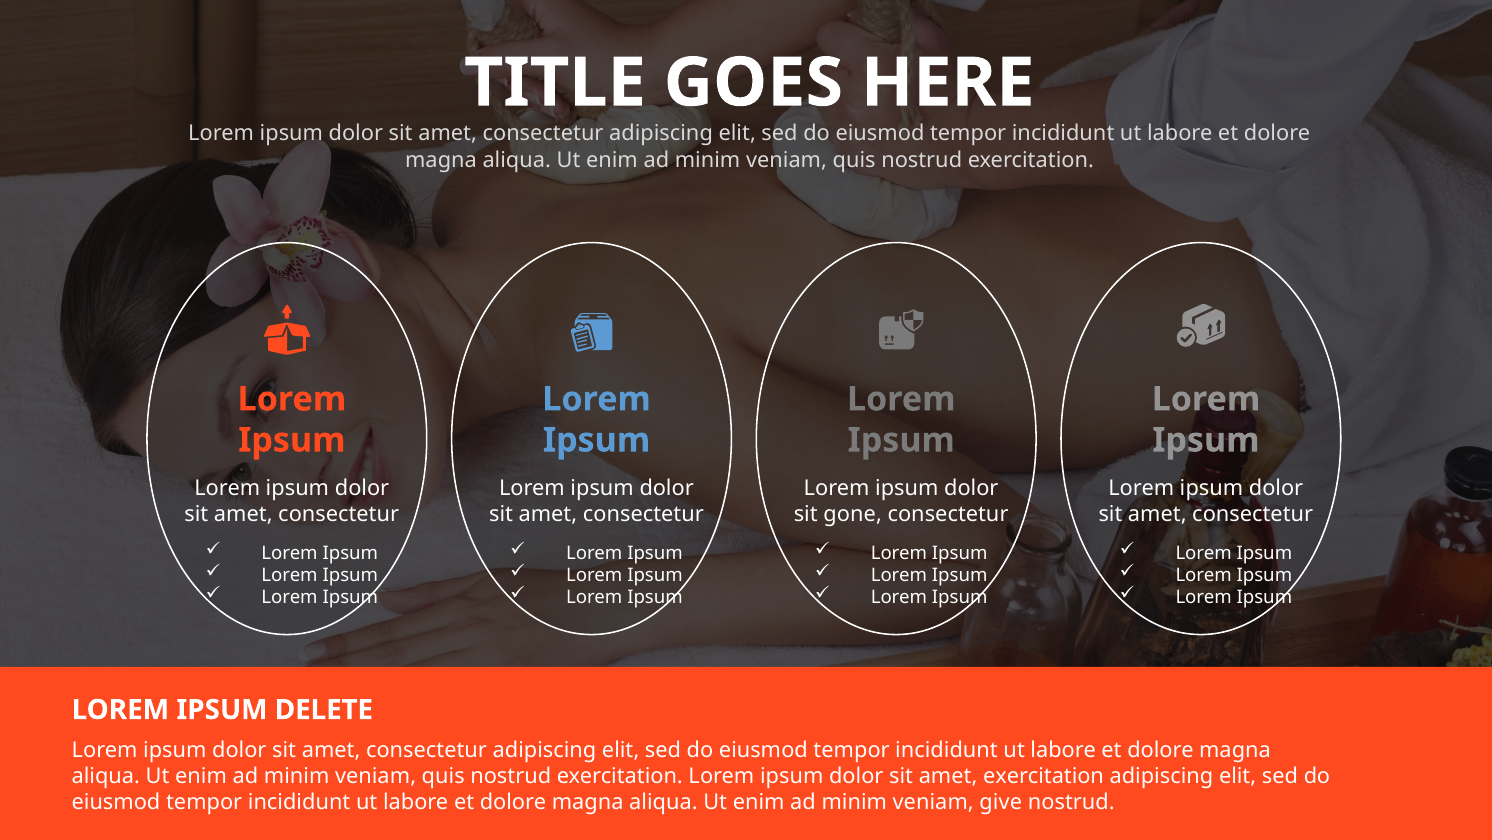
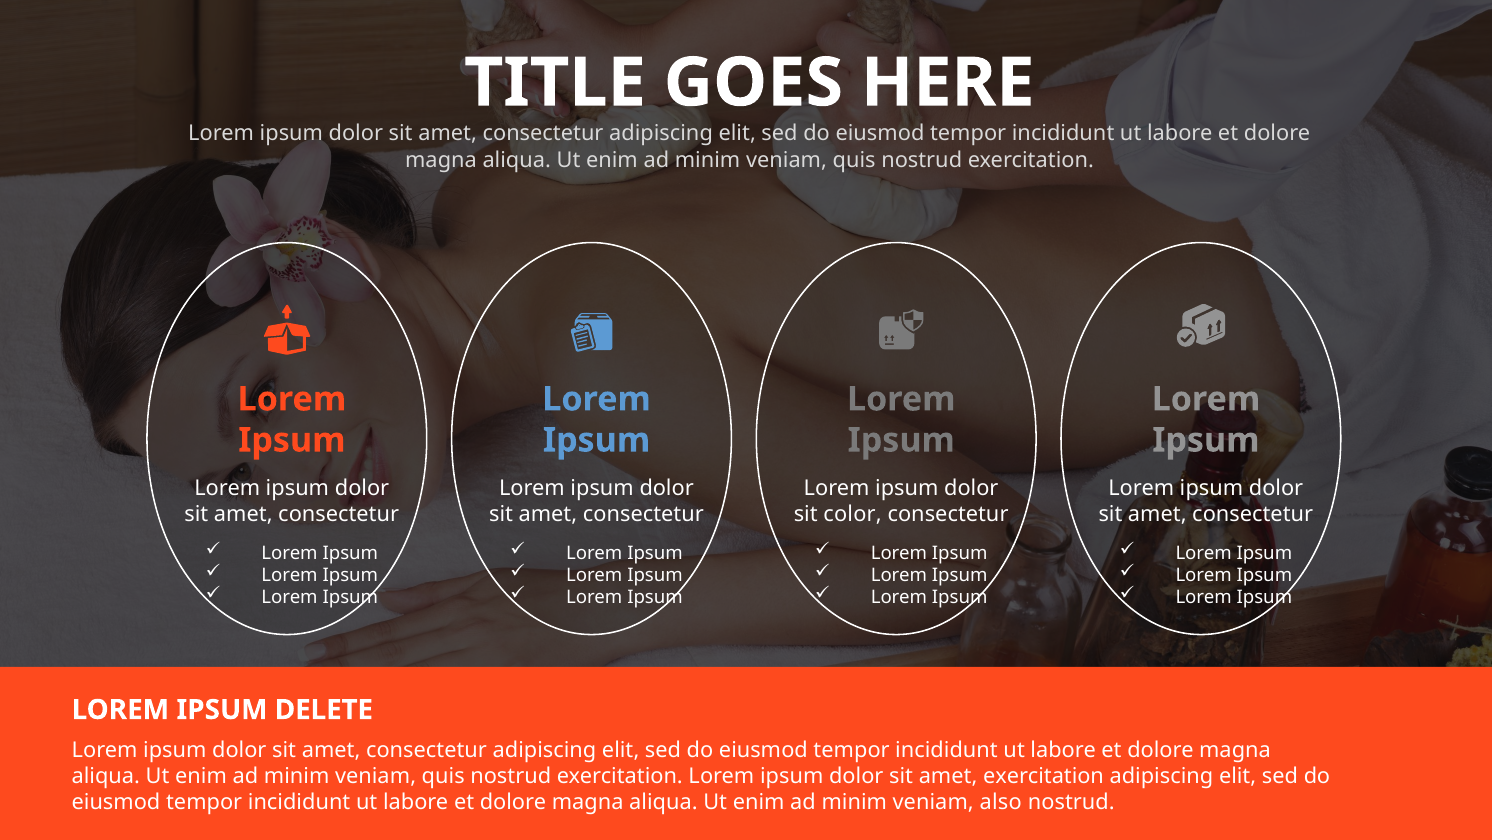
gone: gone -> color
give: give -> also
